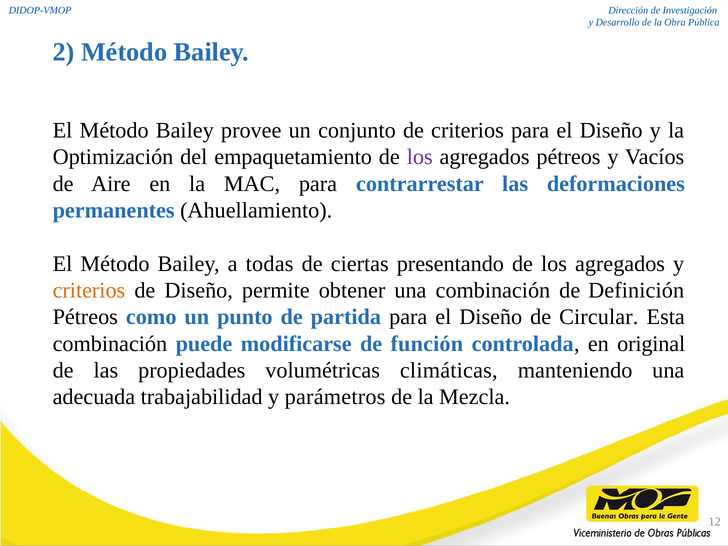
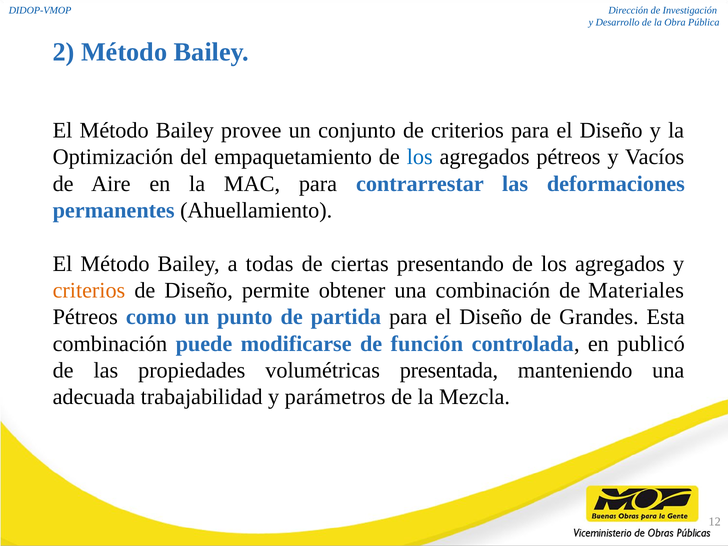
los at (420, 157) colour: purple -> blue
Definición: Definición -> Materiales
Circular: Circular -> Grandes
original: original -> publicó
climáticas: climáticas -> presentada
